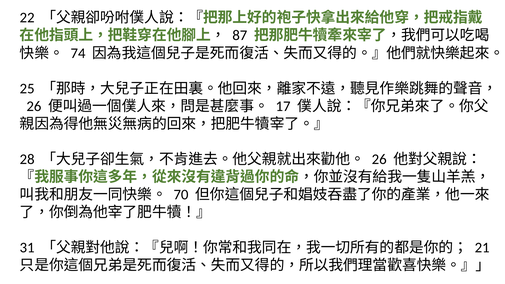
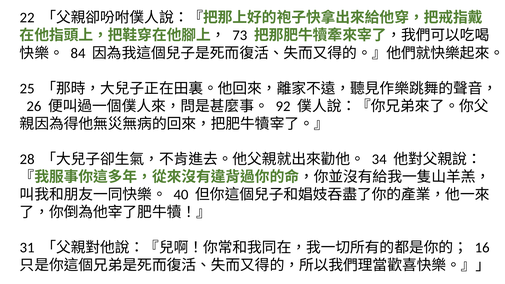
87: 87 -> 73
74: 74 -> 84
17: 17 -> 92
26 at (379, 159): 26 -> 34
70: 70 -> 40
21: 21 -> 16
